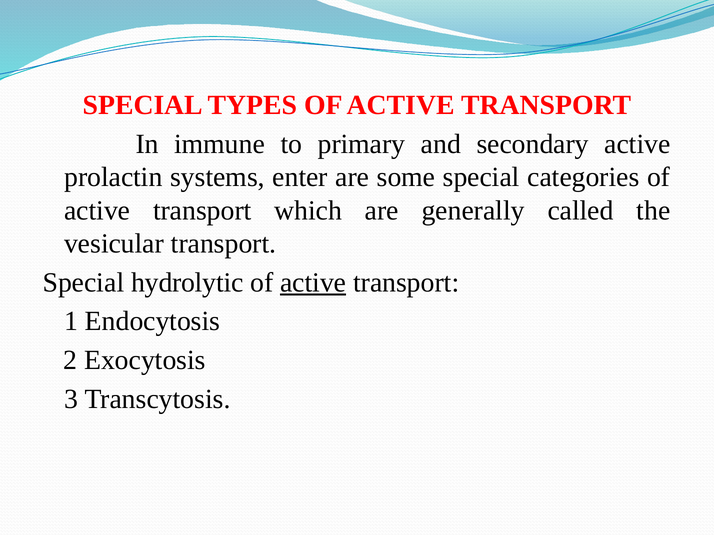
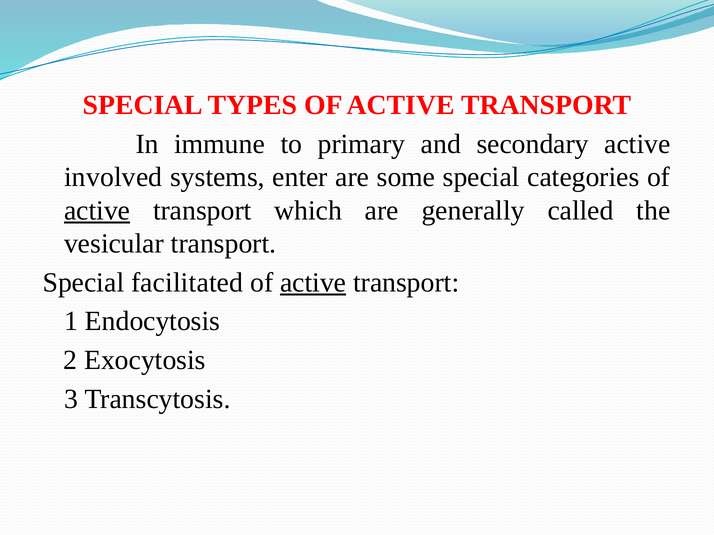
prolactin: prolactin -> involved
active at (97, 211) underline: none -> present
hydrolytic: hydrolytic -> facilitated
